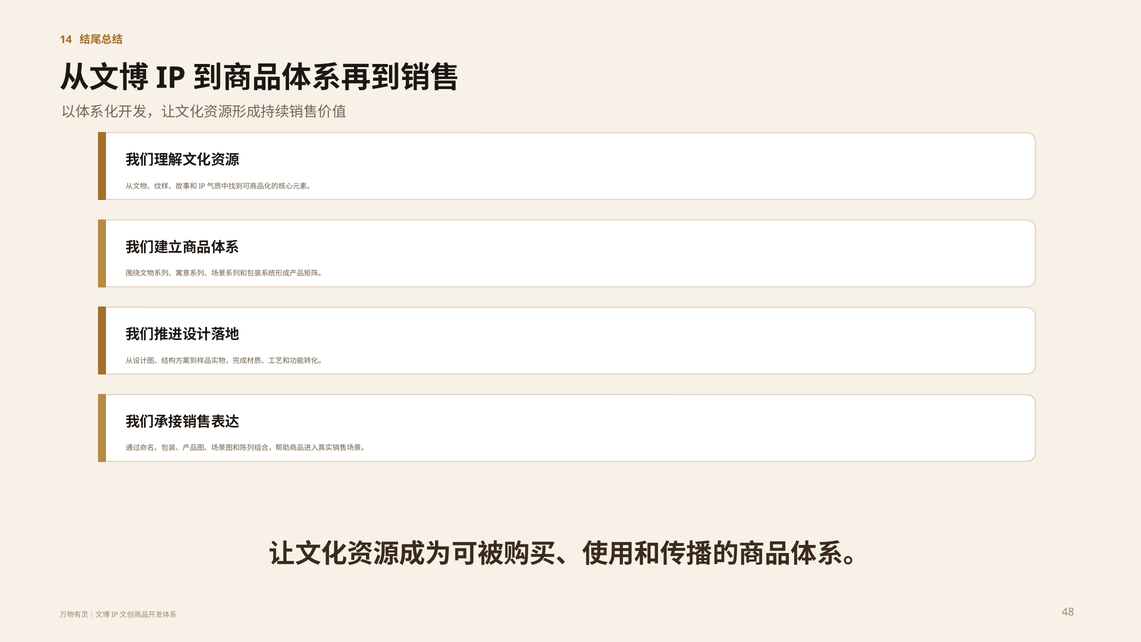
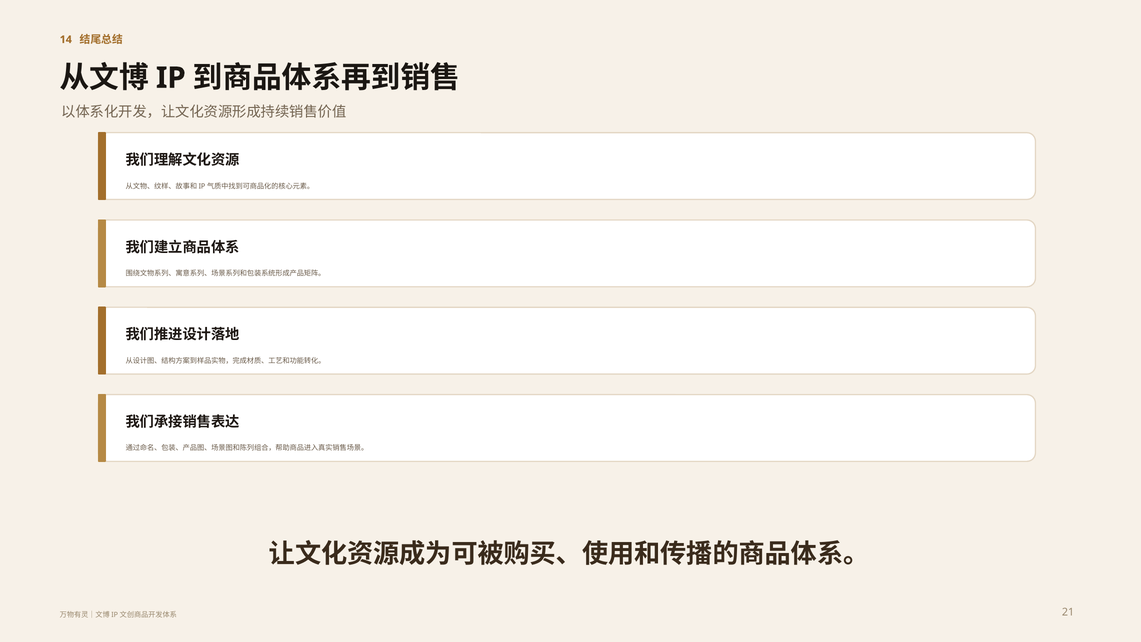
48: 48 -> 21
